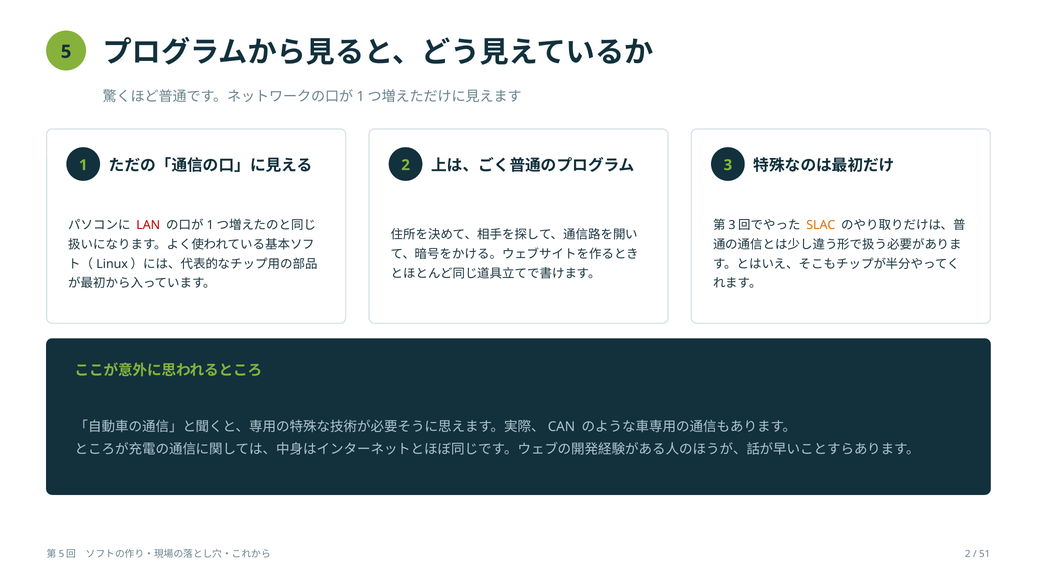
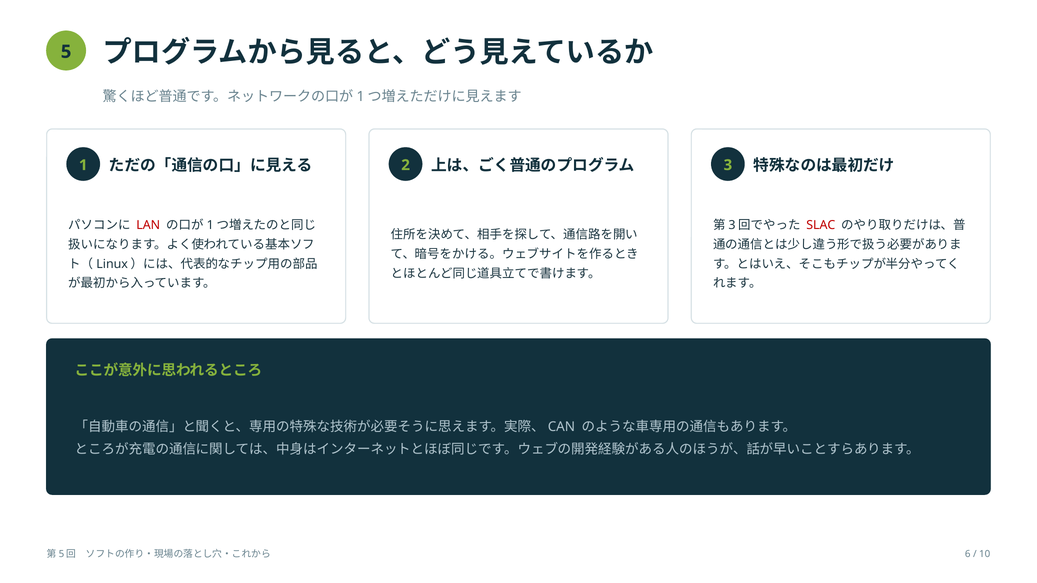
SLAC colour: orange -> red
2 at (968, 554): 2 -> 6
51: 51 -> 10
